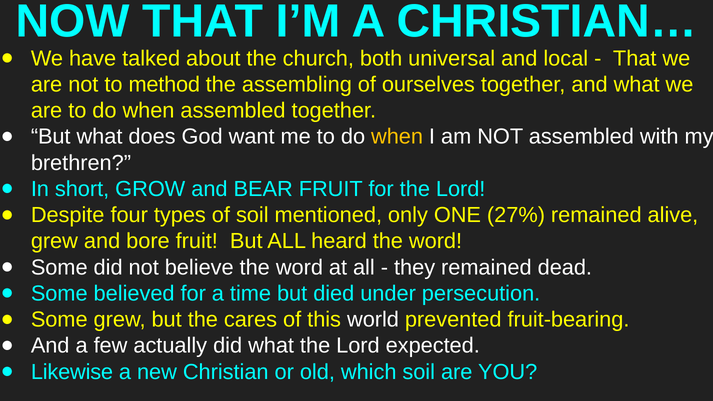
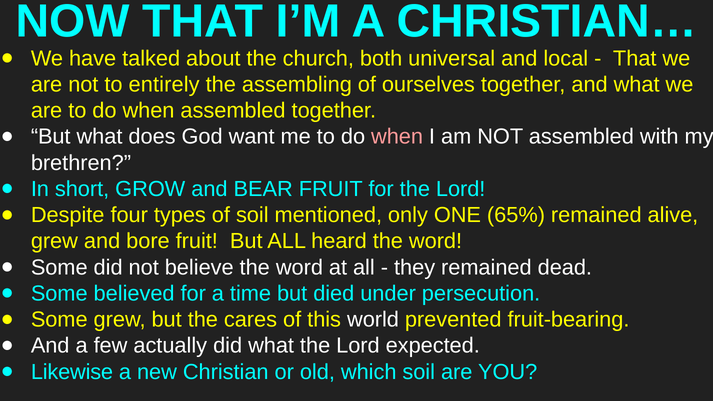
method: method -> entirely
when at (397, 137) colour: yellow -> pink
27%: 27% -> 65%
